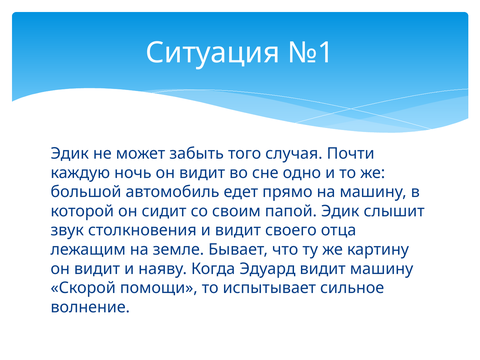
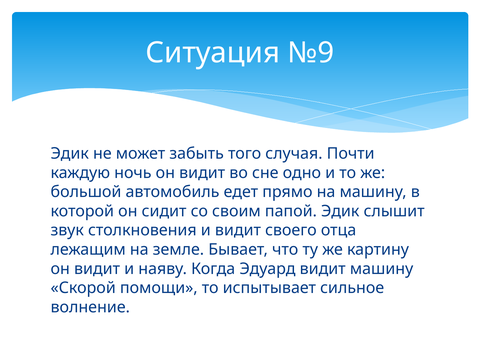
№1: №1 -> №9
